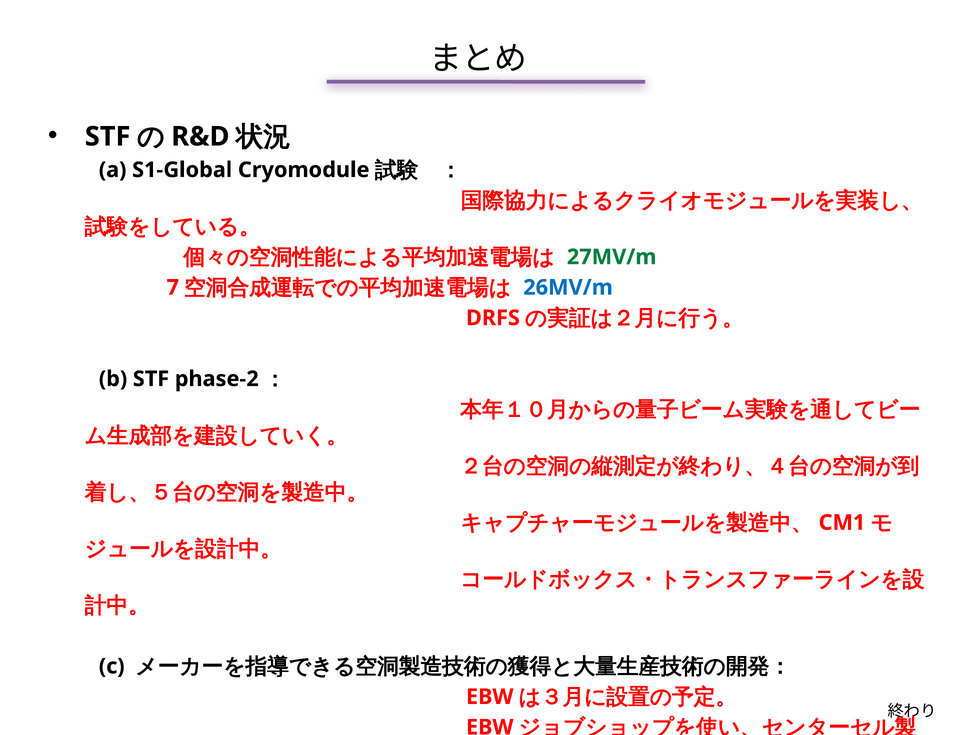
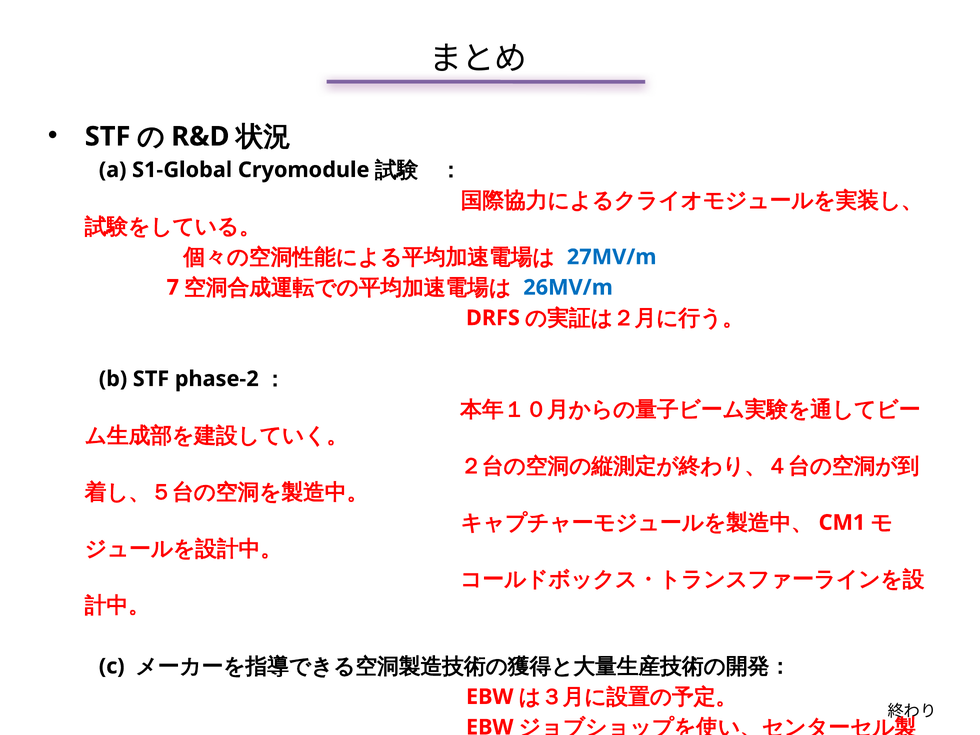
27MV/m colour: green -> blue
